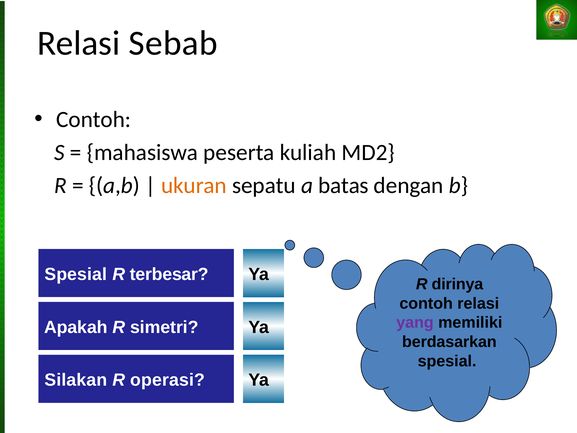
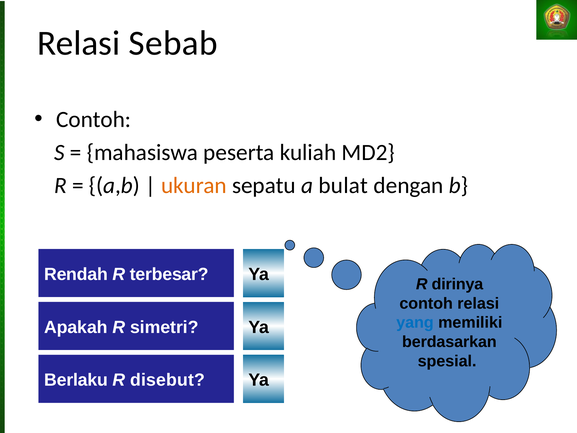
batas: batas -> bulat
Spesial at (76, 274): Spesial -> Rendah
yang colour: purple -> blue
Silakan: Silakan -> Berlaku
operasi: operasi -> disebut
